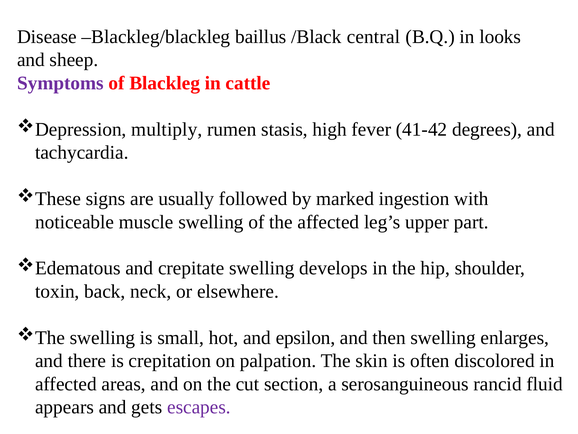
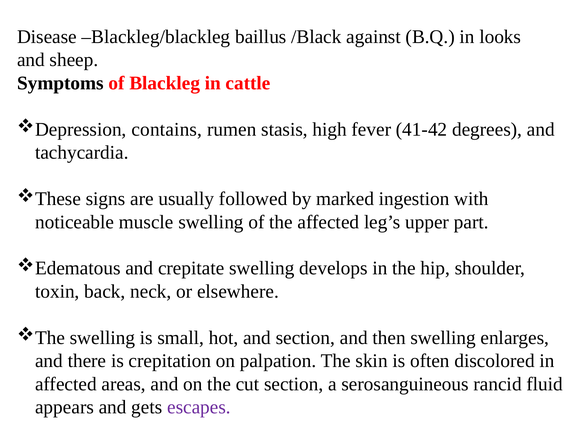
central: central -> against
Symptoms colour: purple -> black
multiply: multiply -> contains
and epsilon: epsilon -> section
